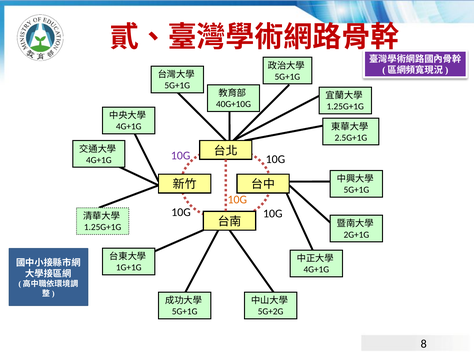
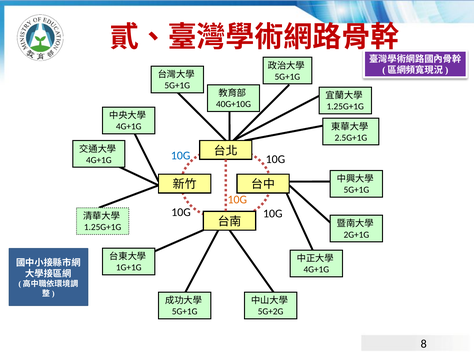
10G at (181, 156) colour: purple -> blue
